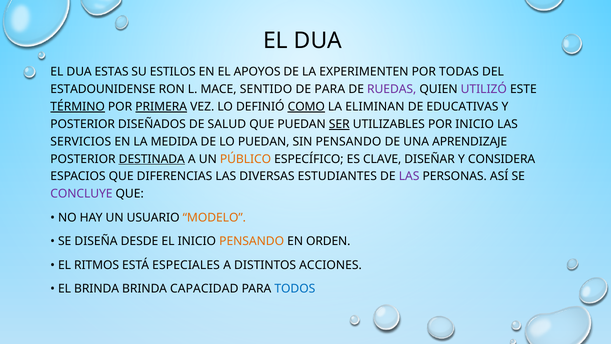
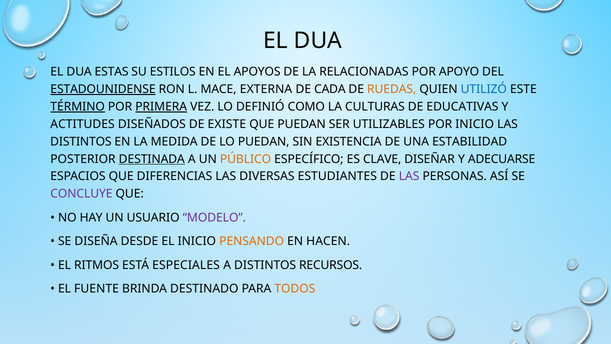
EXPERIMENTEN: EXPERIMENTEN -> RELACIONADAS
TODAS: TODAS -> APOYO
ESTADOUNIDENSE underline: none -> present
SENTIDO: SENTIDO -> EXTERNA
DE PARA: PARA -> CADA
RUEDAS colour: purple -> orange
UTILIZÓ colour: purple -> blue
COMO underline: present -> none
ELIMINAN: ELIMINAN -> CULTURAS
POSTERIOR at (83, 124): POSTERIOR -> ACTITUDES
SALUD: SALUD -> EXISTE
SER underline: present -> none
SERVICIOS at (81, 141): SERVICIOS -> DISTINTOS
SIN PENSANDO: PENSANDO -> EXISTENCIA
APRENDIZAJE: APRENDIZAJE -> ESTABILIDAD
CONSIDERA: CONSIDERA -> ADECUARSE
MODELO colour: orange -> purple
ORDEN: ORDEN -> HACEN
ACCIONES: ACCIONES -> RECURSOS
EL BRINDA: BRINDA -> FUENTE
CAPACIDAD: CAPACIDAD -> DESTINADO
TODOS colour: blue -> orange
